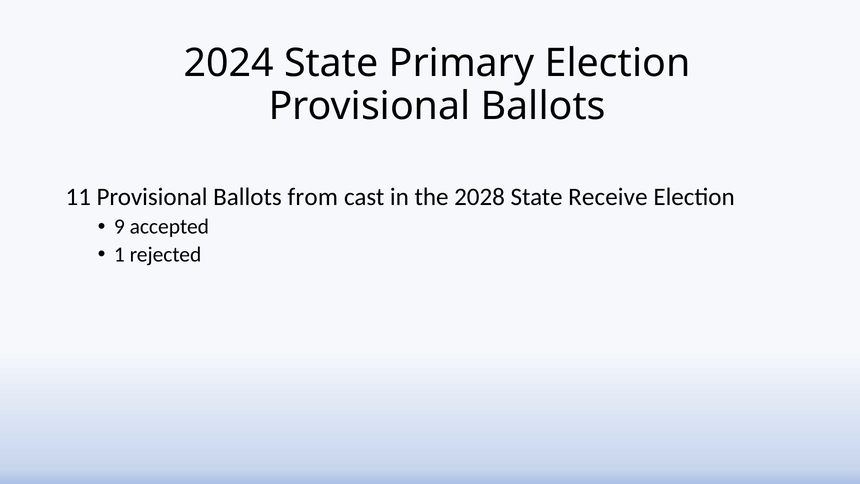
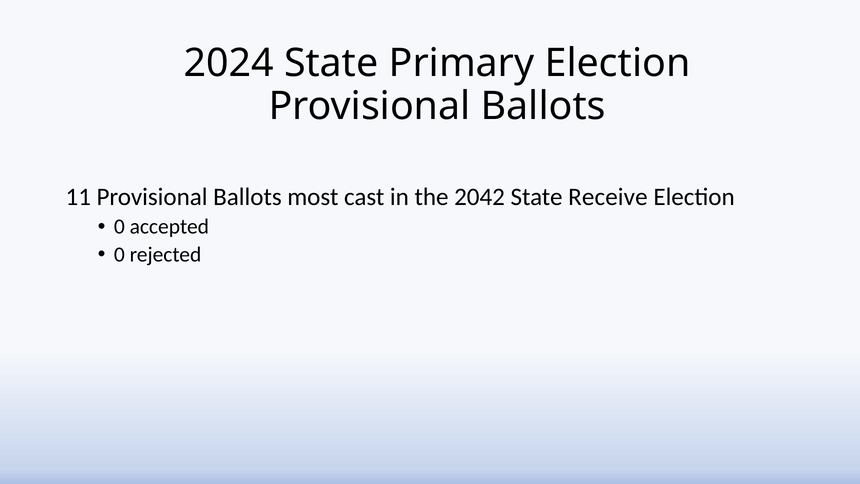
from: from -> most
2028: 2028 -> 2042
9 at (119, 227): 9 -> 0
1 at (119, 254): 1 -> 0
